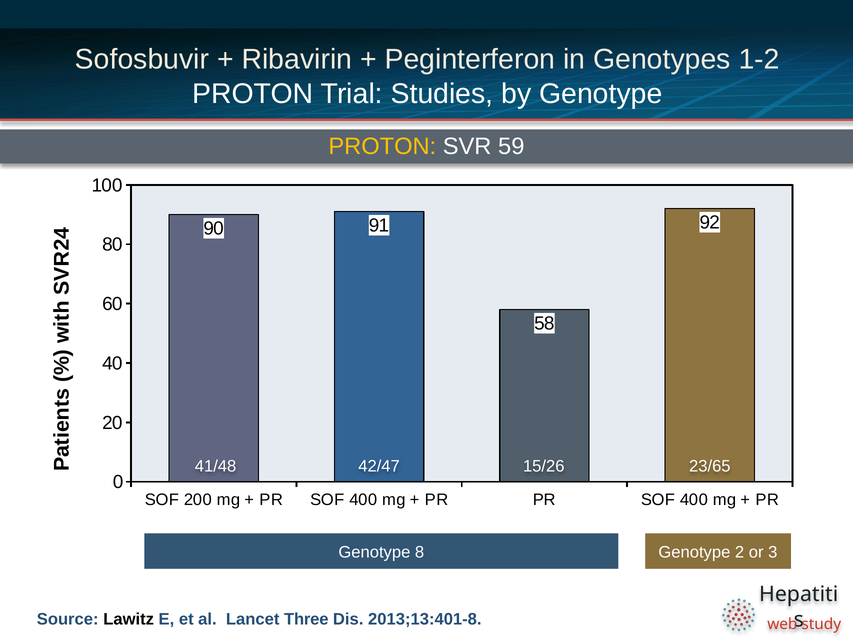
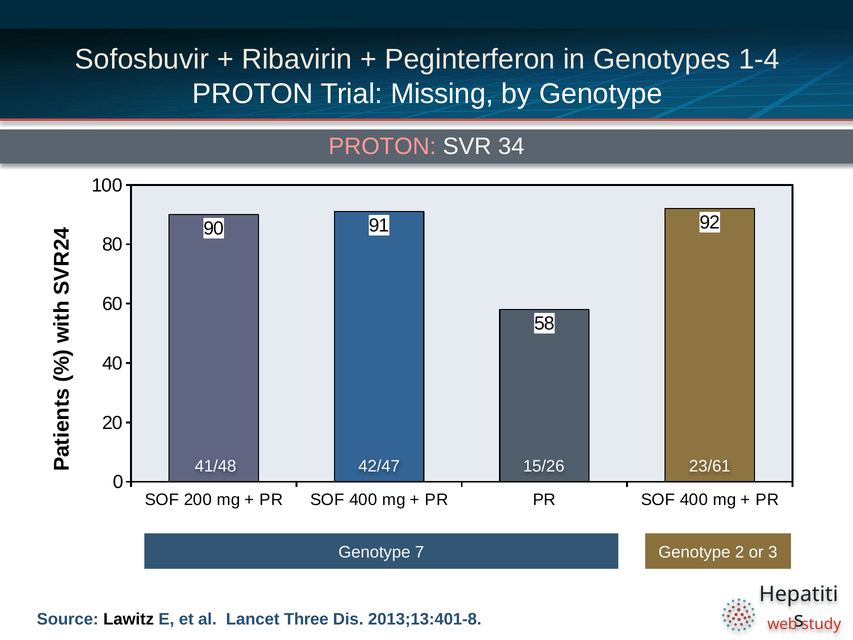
1-2: 1-2 -> 1-4
Studies: Studies -> Missing
PROTON at (382, 146) colour: yellow -> pink
59: 59 -> 34
23/65: 23/65 -> 23/61
8: 8 -> 7
